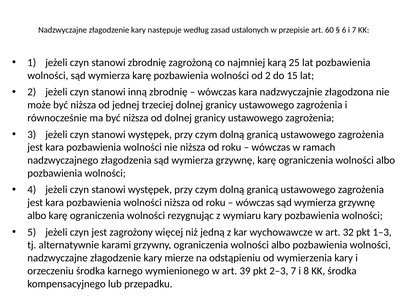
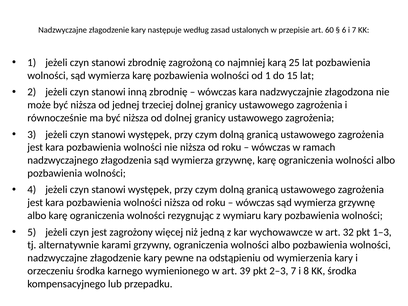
od 2: 2 -> 1
mierze: mierze -> pewne
